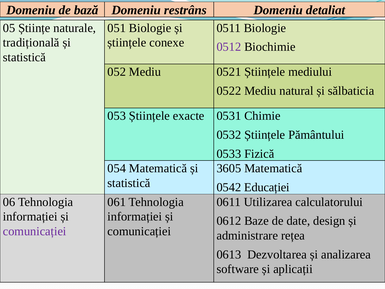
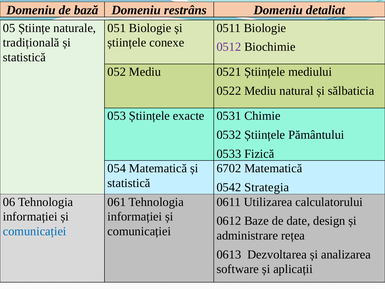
3605: 3605 -> 6702
Educației: Educației -> Strategia
comunicației at (35, 231) colour: purple -> blue
